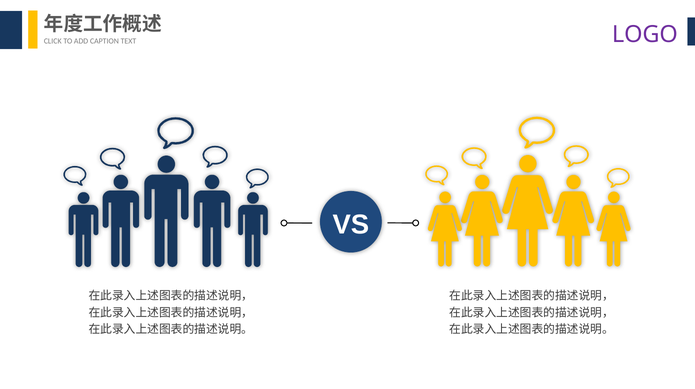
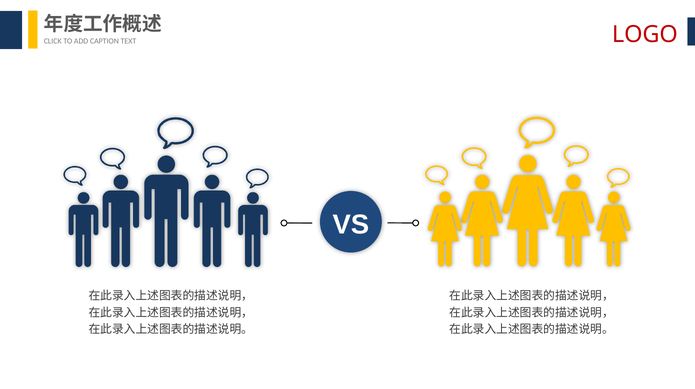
LOGO colour: purple -> red
